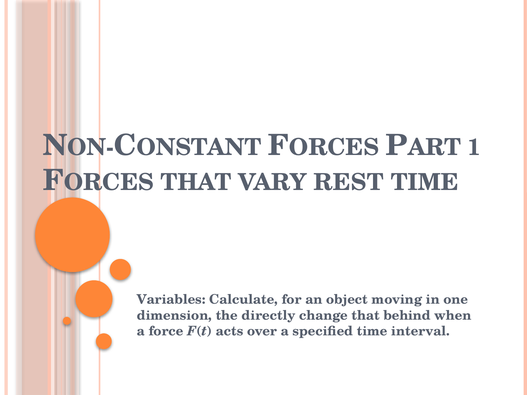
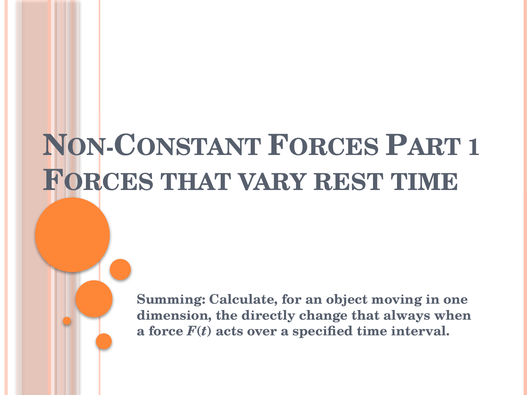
Variables: Variables -> Summing
behind: behind -> always
